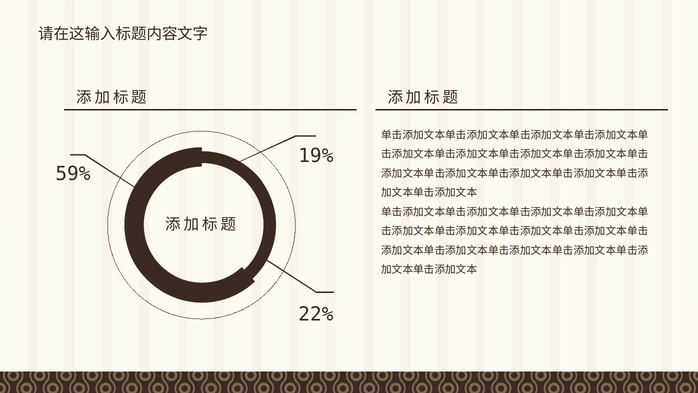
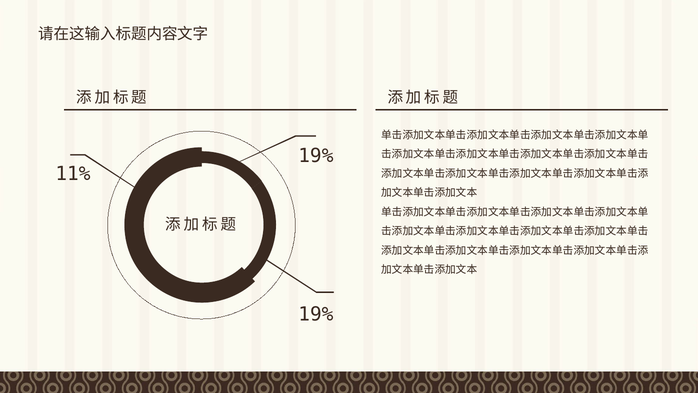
59%: 59% -> 11%
22% at (316, 314): 22% -> 19%
